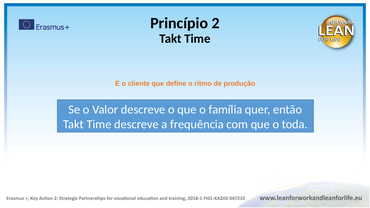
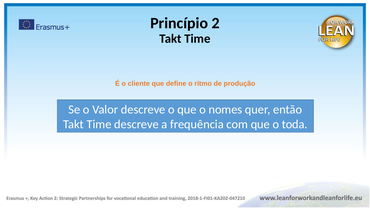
família: família -> nomes
